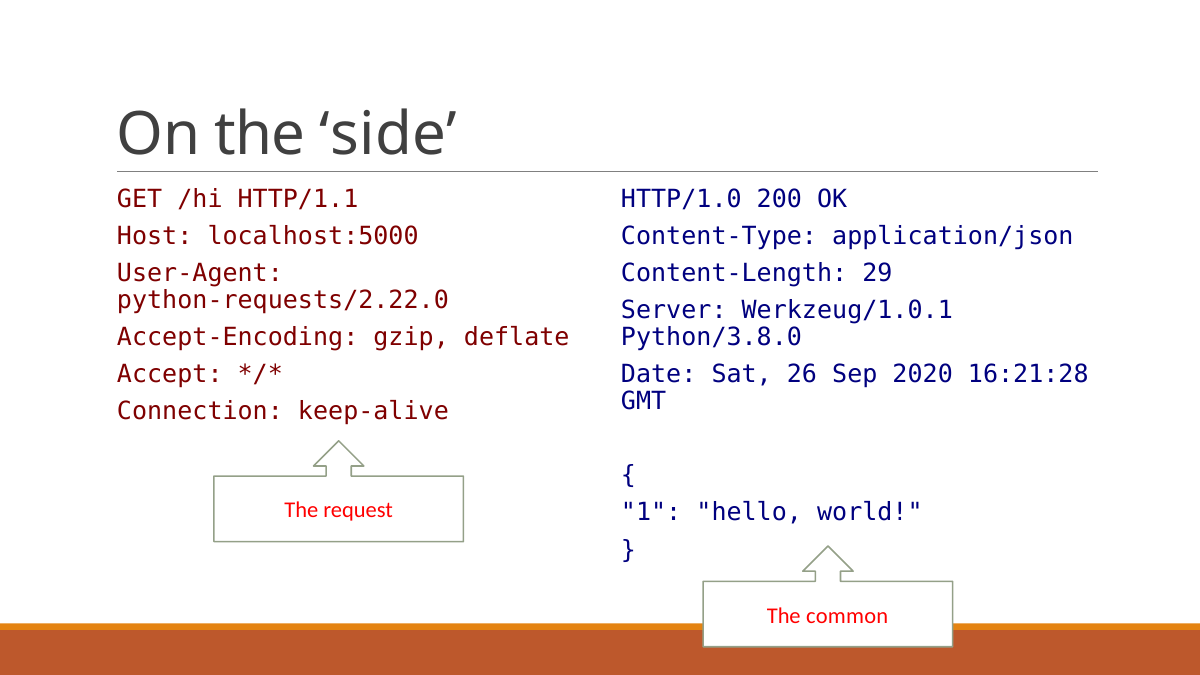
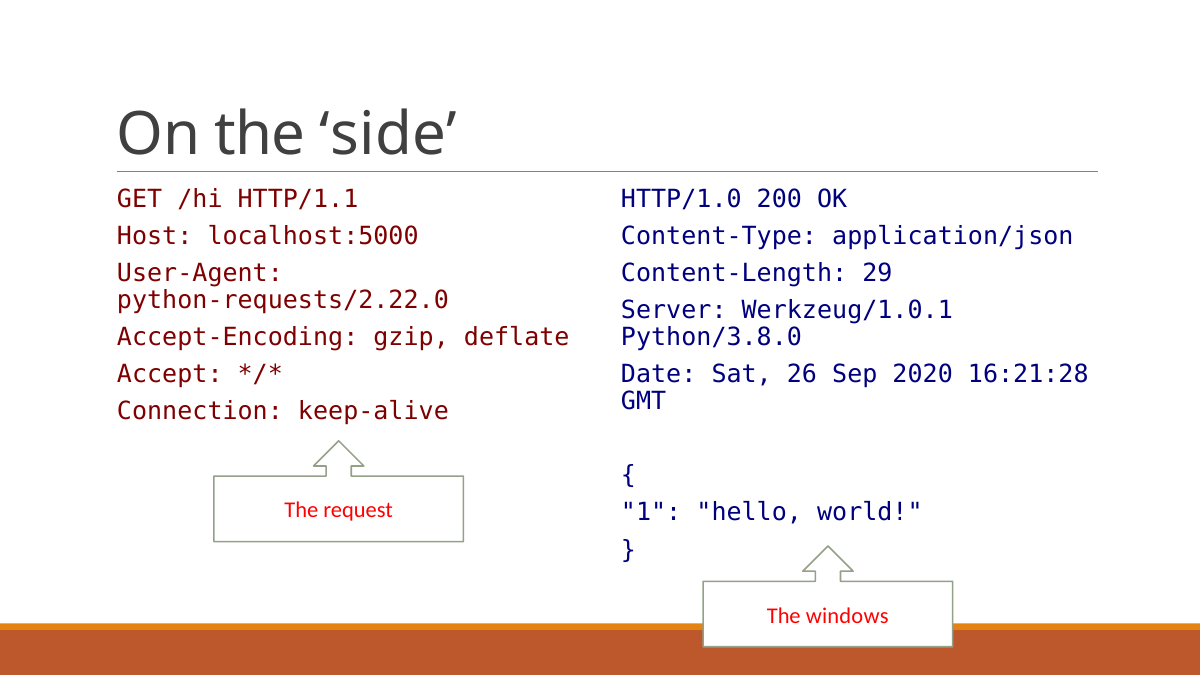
common: common -> windows
